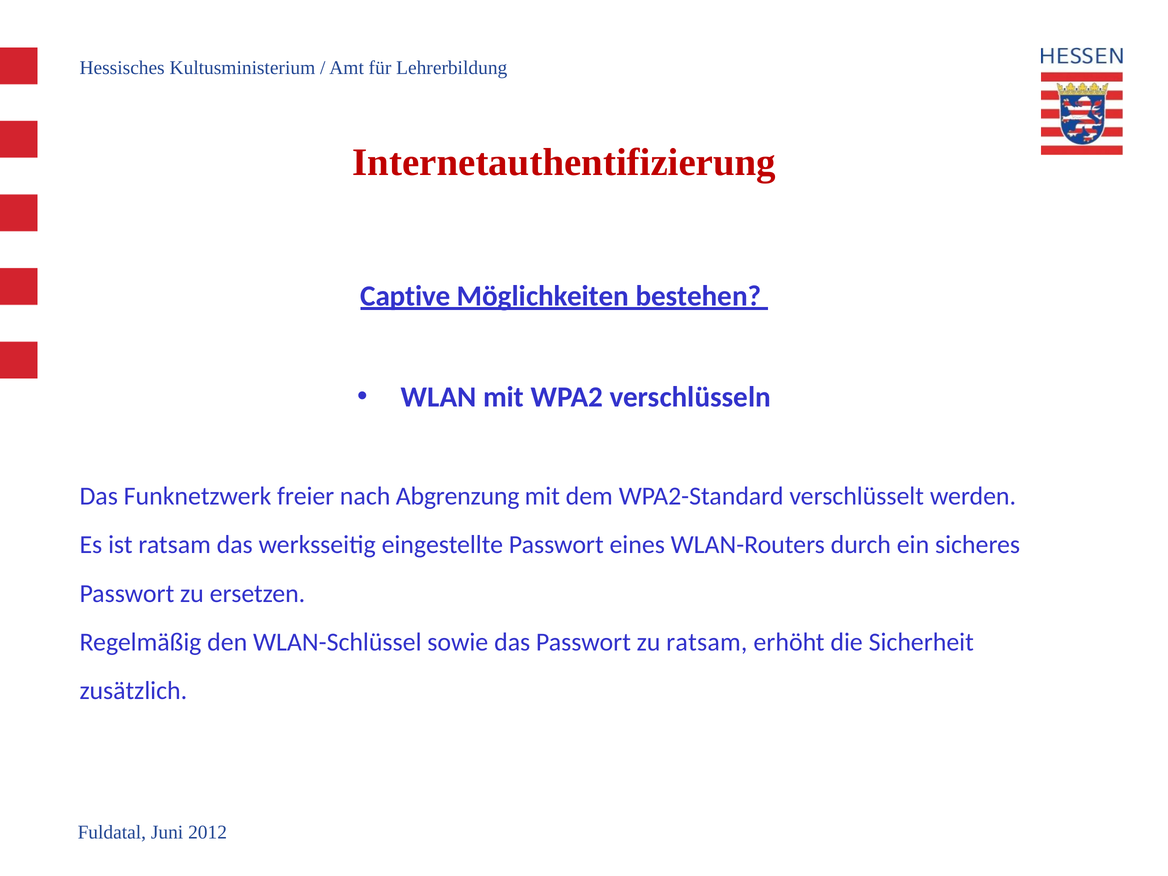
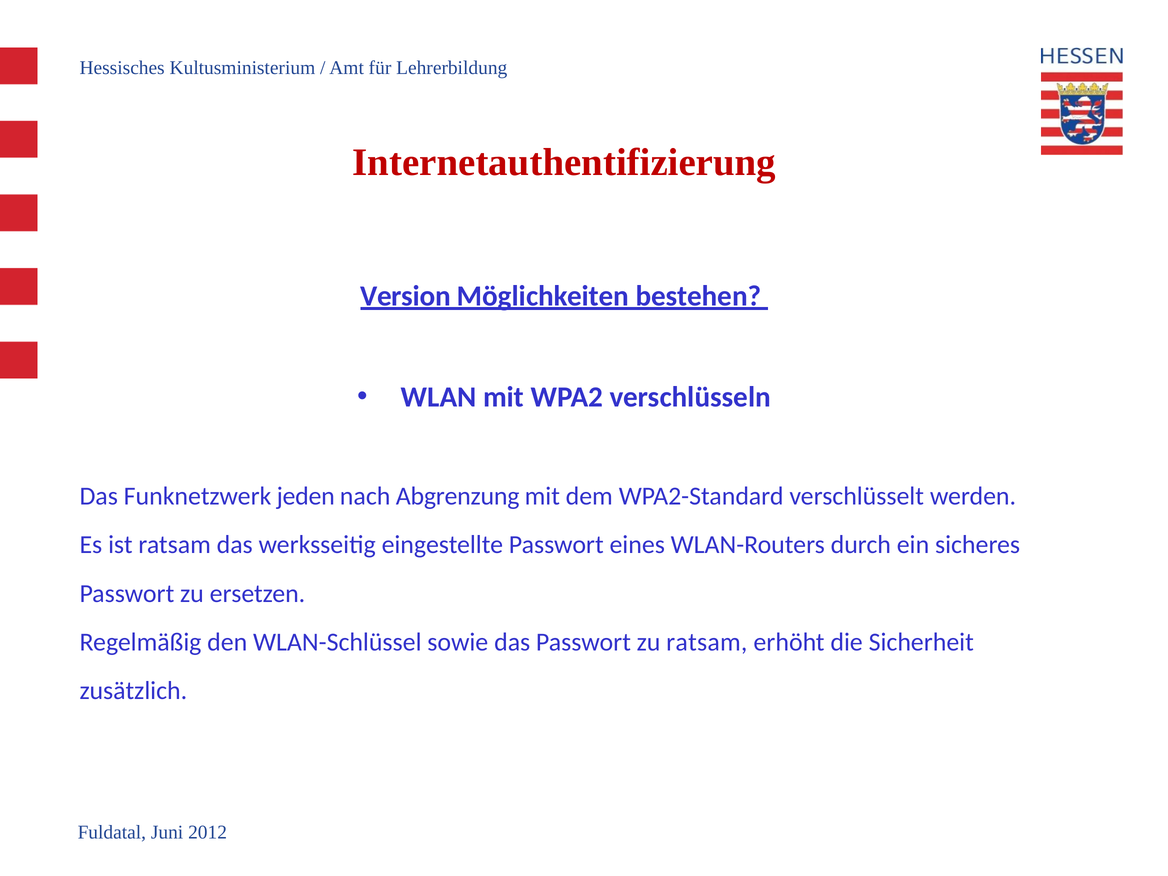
Captive: Captive -> Version
freier: freier -> jeden
